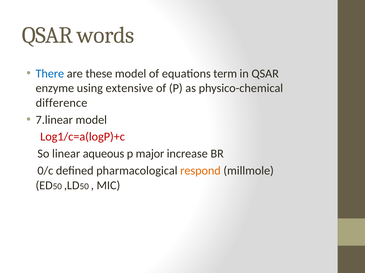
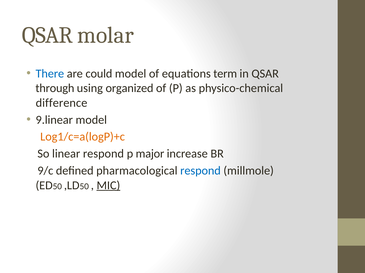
words: words -> molar
these: these -> could
enzyme: enzyme -> through
extensive: extensive -> organized
7.linear: 7.linear -> 9.linear
Log1/c=a(logP)+c colour: red -> orange
linear aqueous: aqueous -> respond
0/c: 0/c -> 9/c
respond at (200, 171) colour: orange -> blue
MIC underline: none -> present
